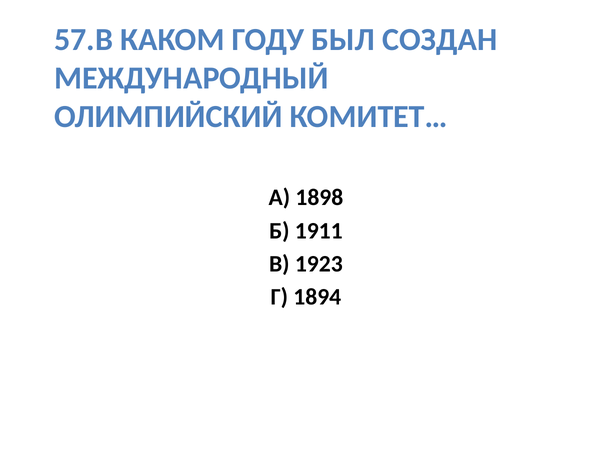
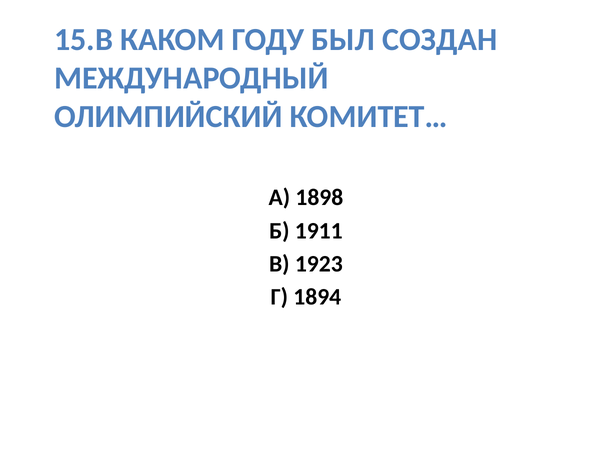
57.В: 57.В -> 15.В
